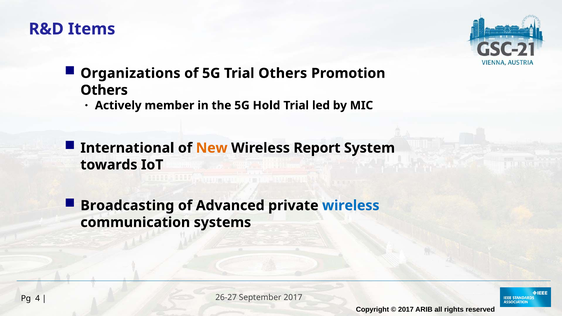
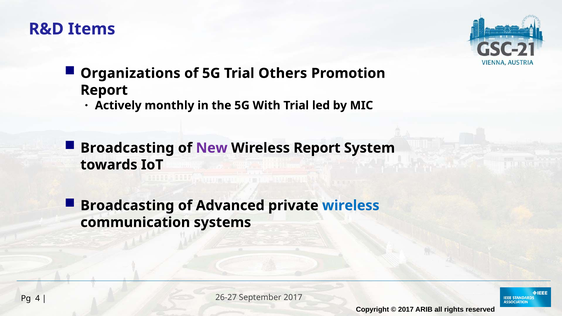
Others at (104, 90): Others -> Report
member: member -> monthly
Hold: Hold -> With
International at (127, 148): International -> Broadcasting
New colour: orange -> purple
